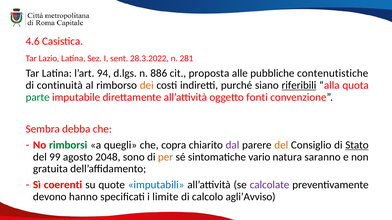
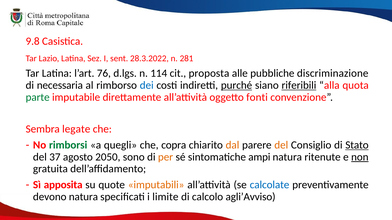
4.6: 4.6 -> 9.8
94: 94 -> 76
886: 886 -> 114
contenutistiche: contenutistiche -> discriminazione
continuità: continuità -> necessaria
dei colour: orange -> blue
purché underline: none -> present
debba: debba -> legate
dal colour: purple -> orange
99: 99 -> 37
2048: 2048 -> 2050
vario: vario -> ampi
saranno: saranno -> ritenute
non underline: none -> present
coerenti: coerenti -> apposita
imputabili colour: blue -> orange
calcolate colour: purple -> blue
devono hanno: hanno -> natura
